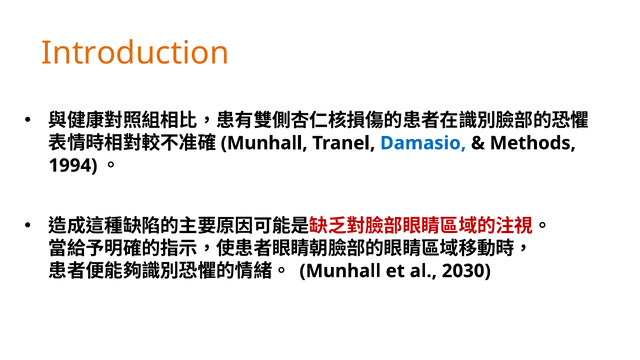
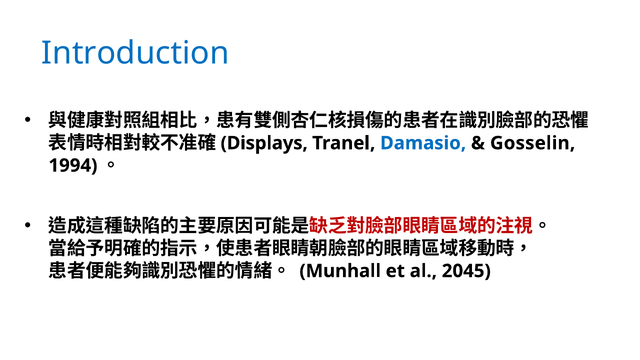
Introduction colour: orange -> blue
Munhall at (264, 143): Munhall -> Displays
Methods: Methods -> Gosselin
2030: 2030 -> 2045
